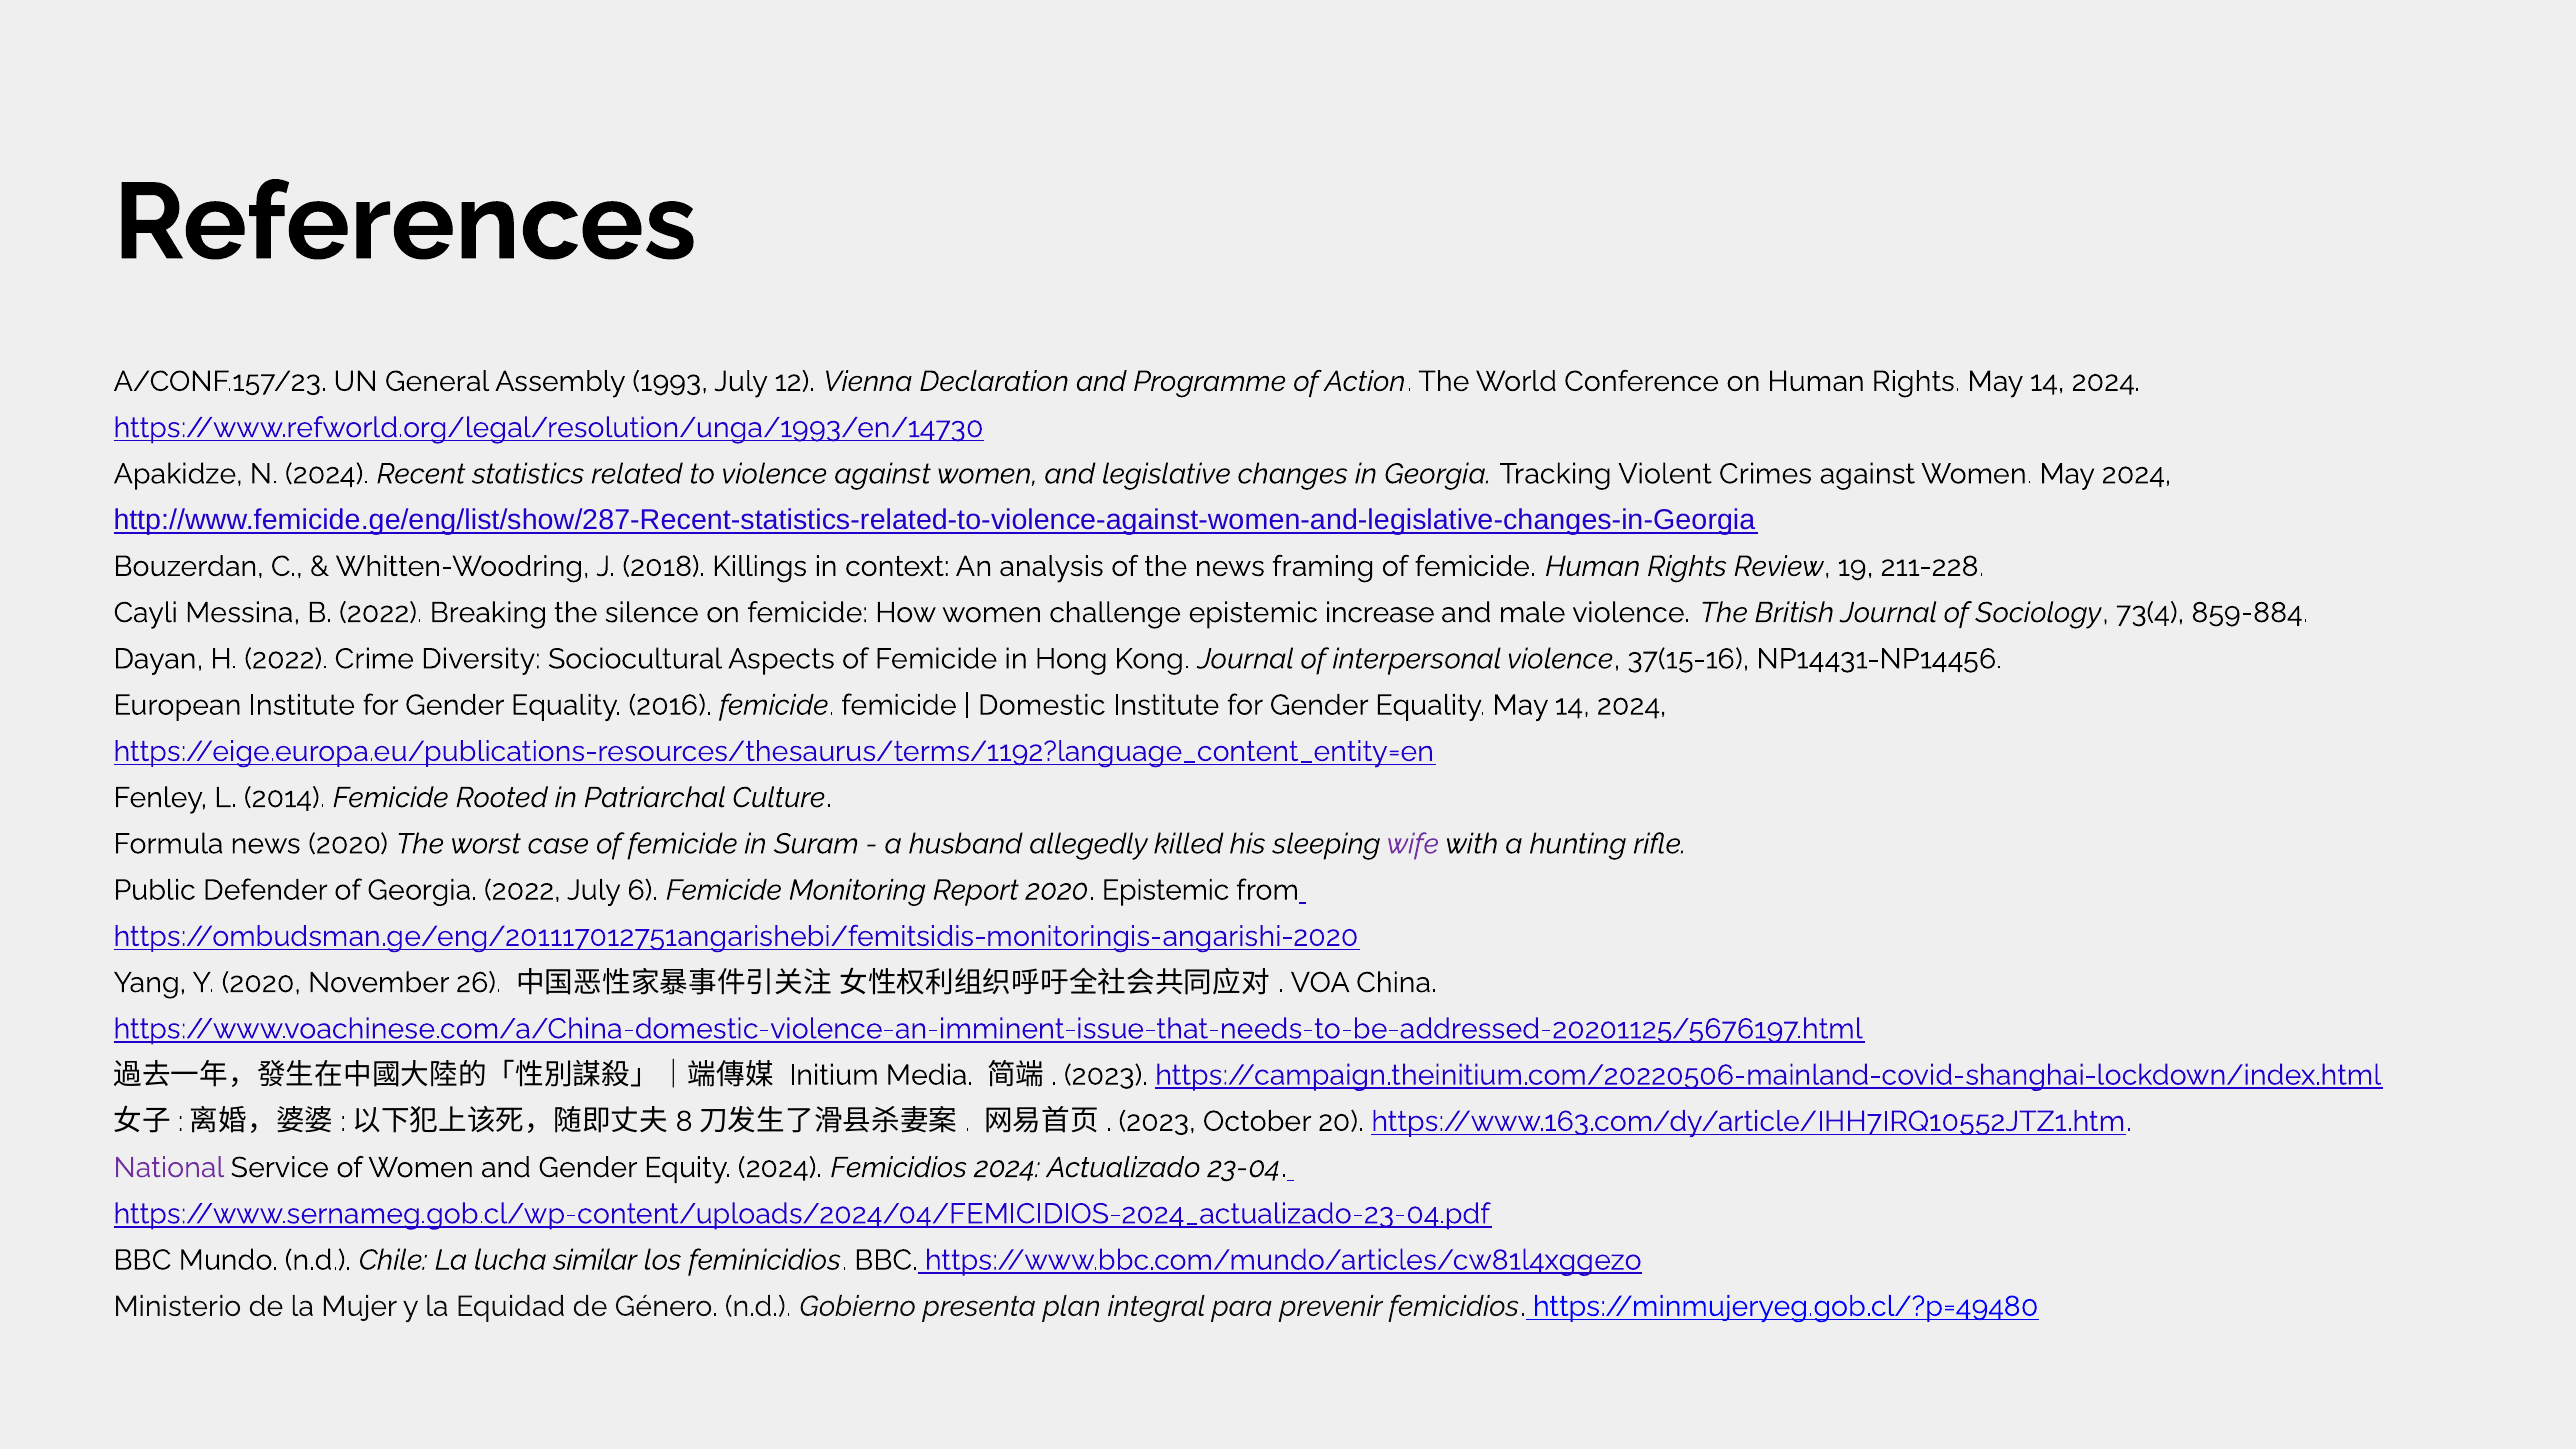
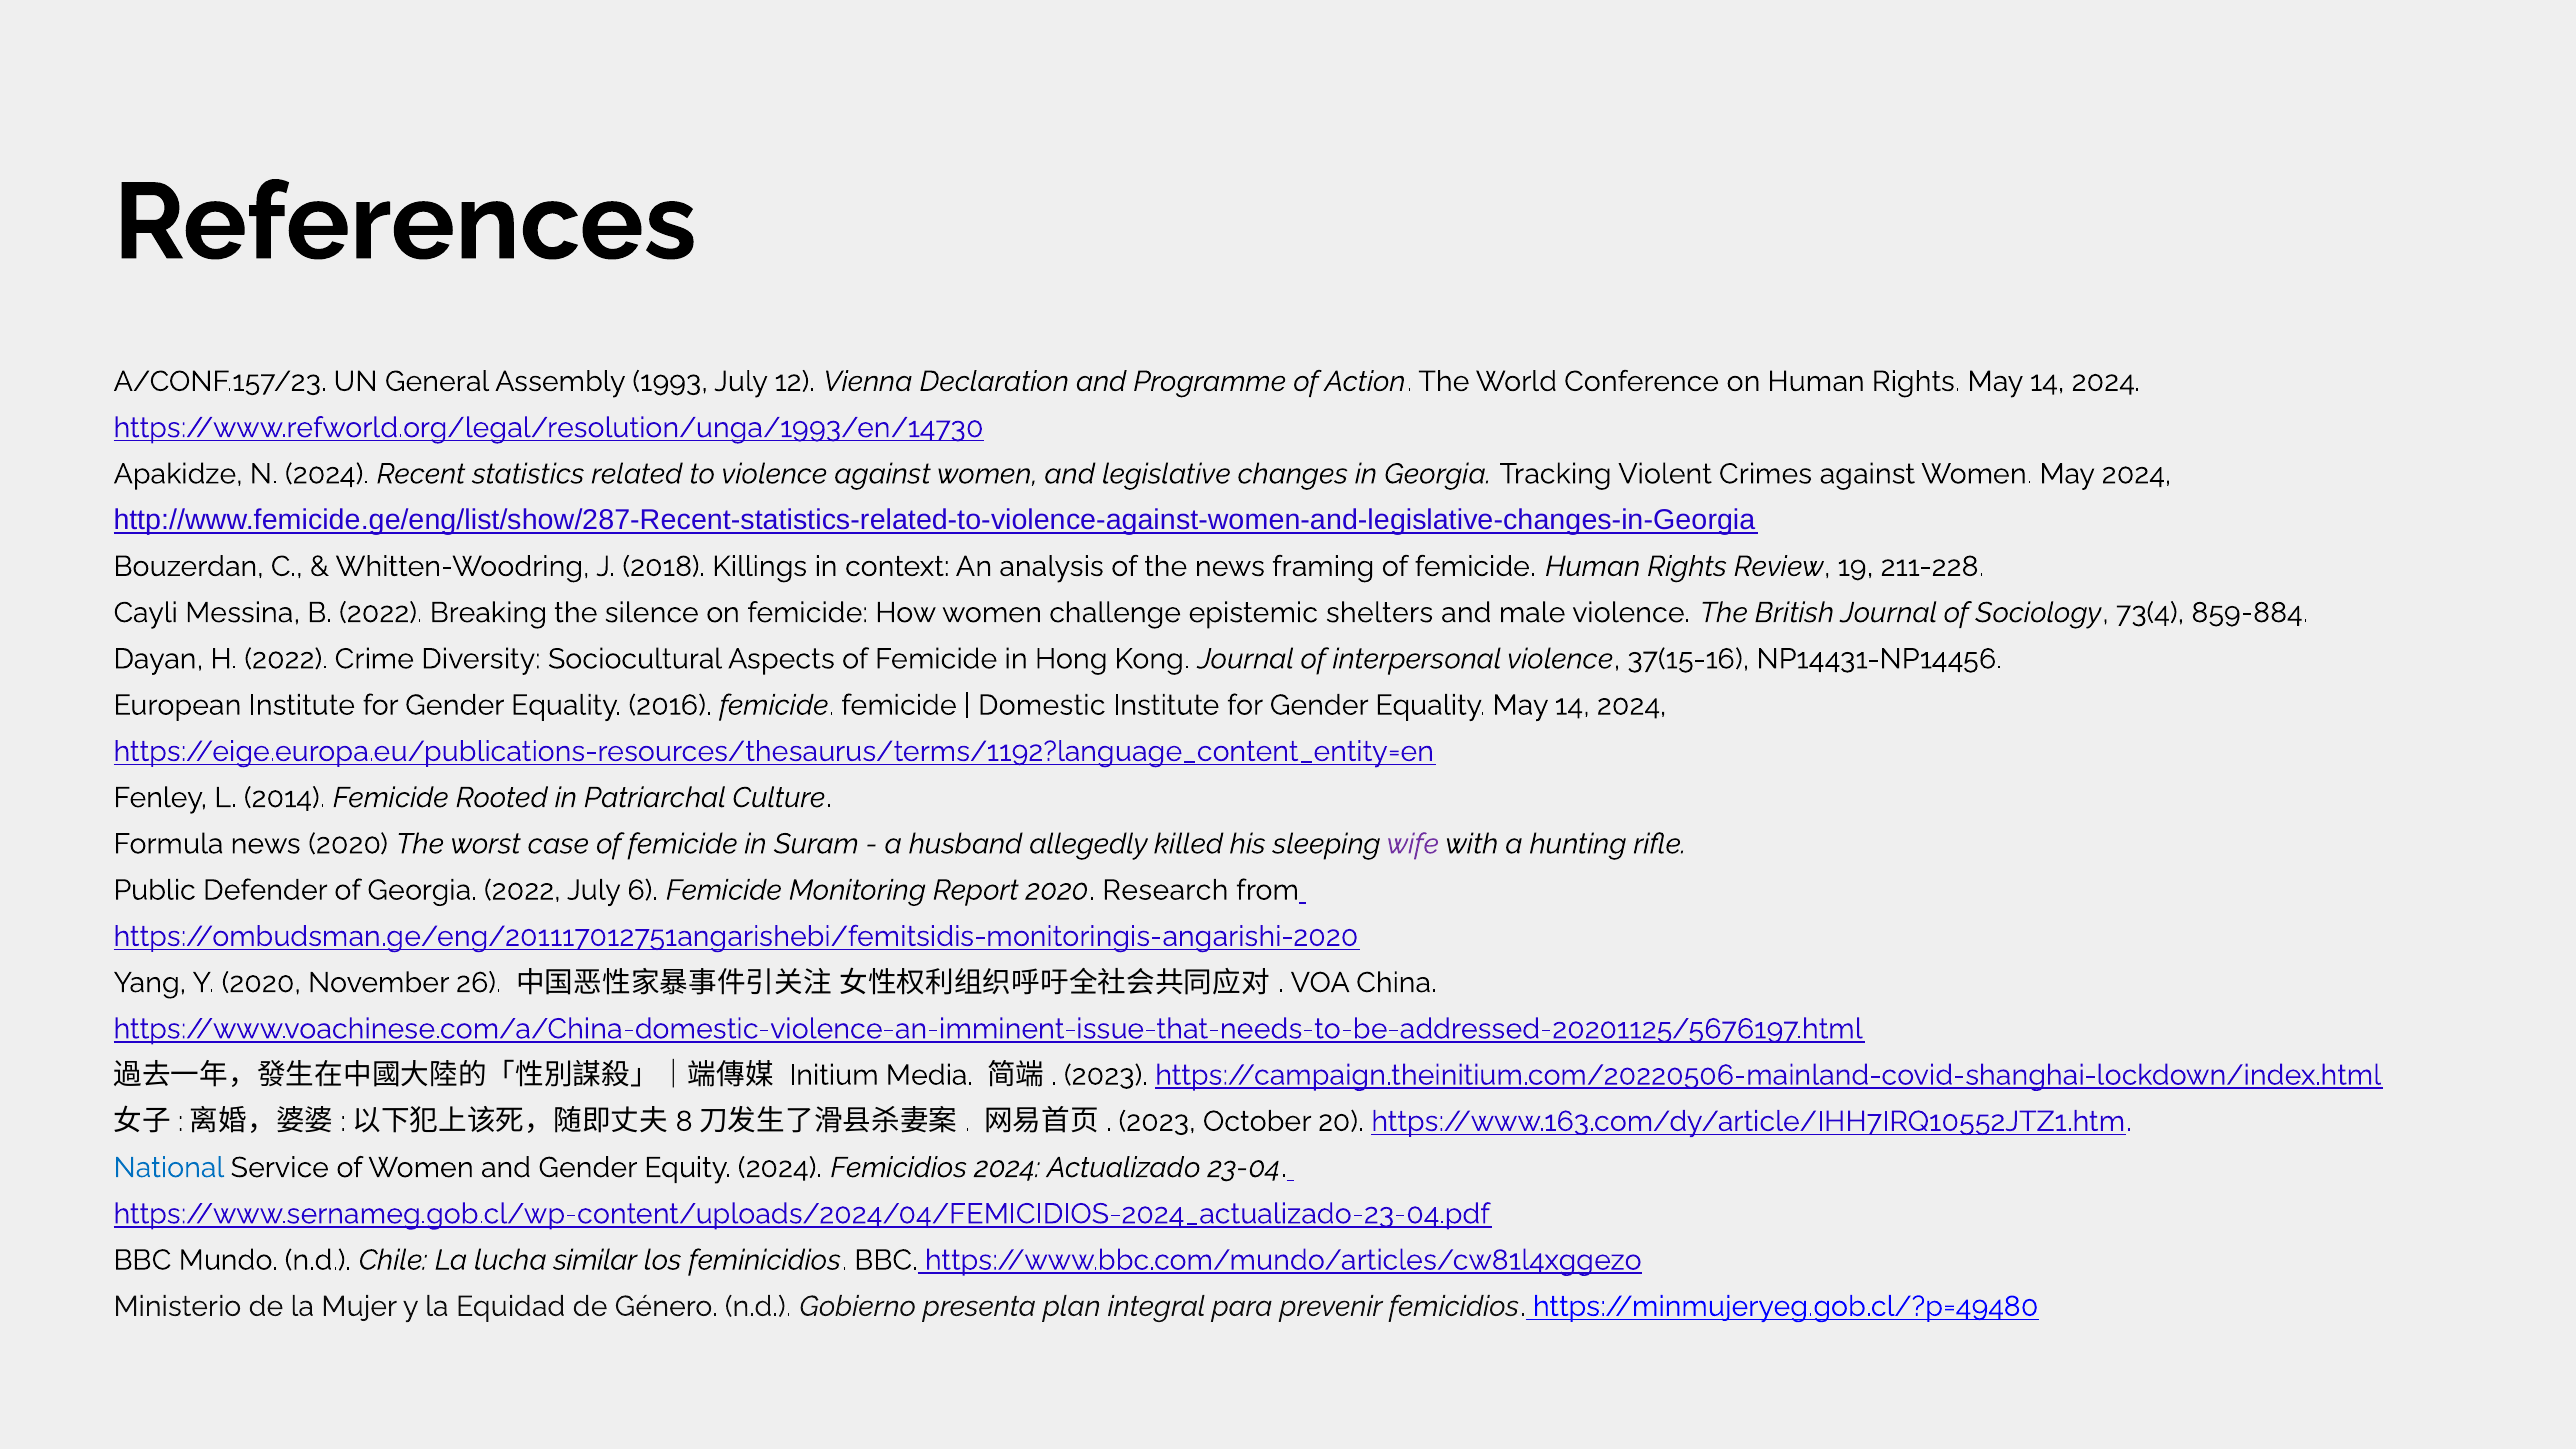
increase: increase -> shelters
2020 Epistemic: Epistemic -> Research
National colour: purple -> blue
